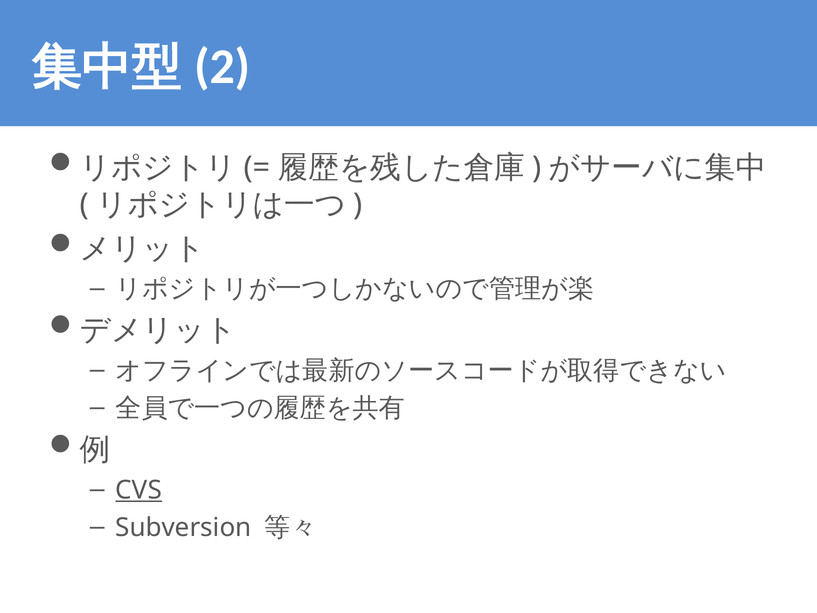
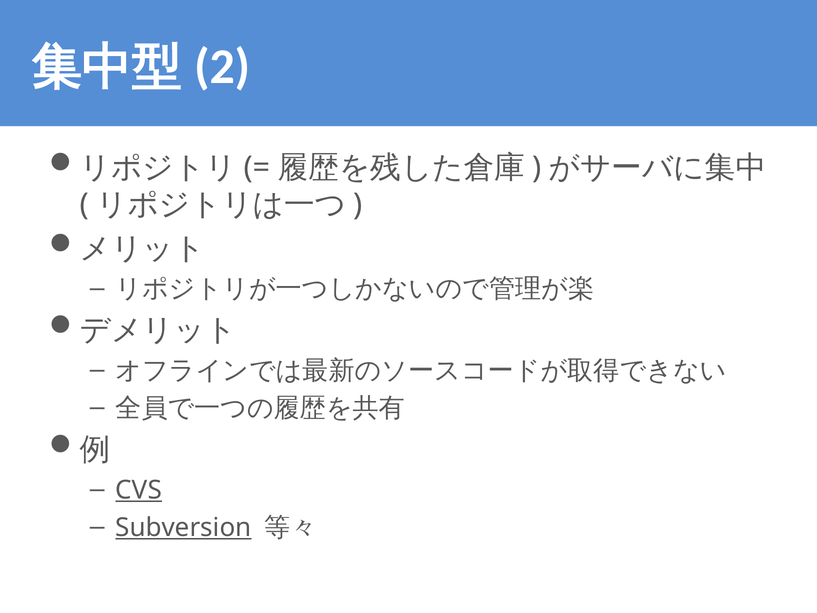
Subversion underline: none -> present
